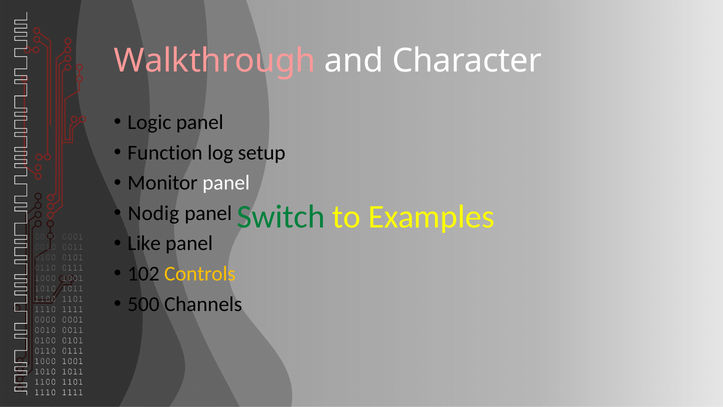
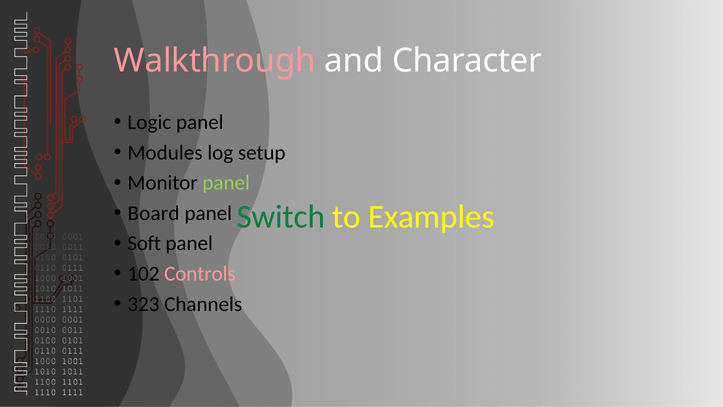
Function: Function -> Modules
panel at (226, 183) colour: white -> light green
Nodig: Nodig -> Board
Like: Like -> Soft
Controls colour: yellow -> pink
500: 500 -> 323
